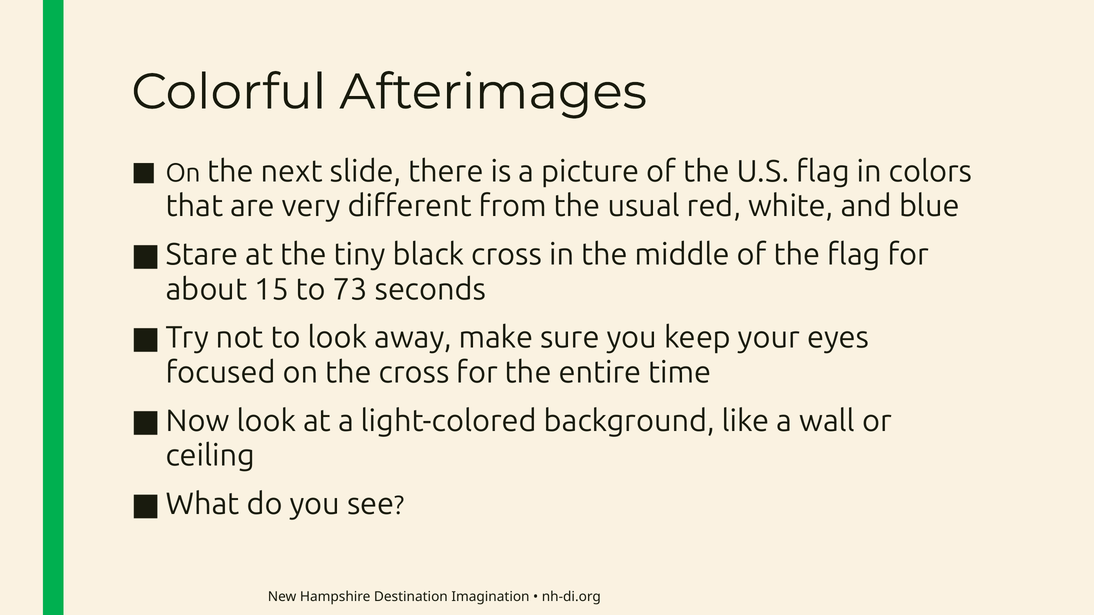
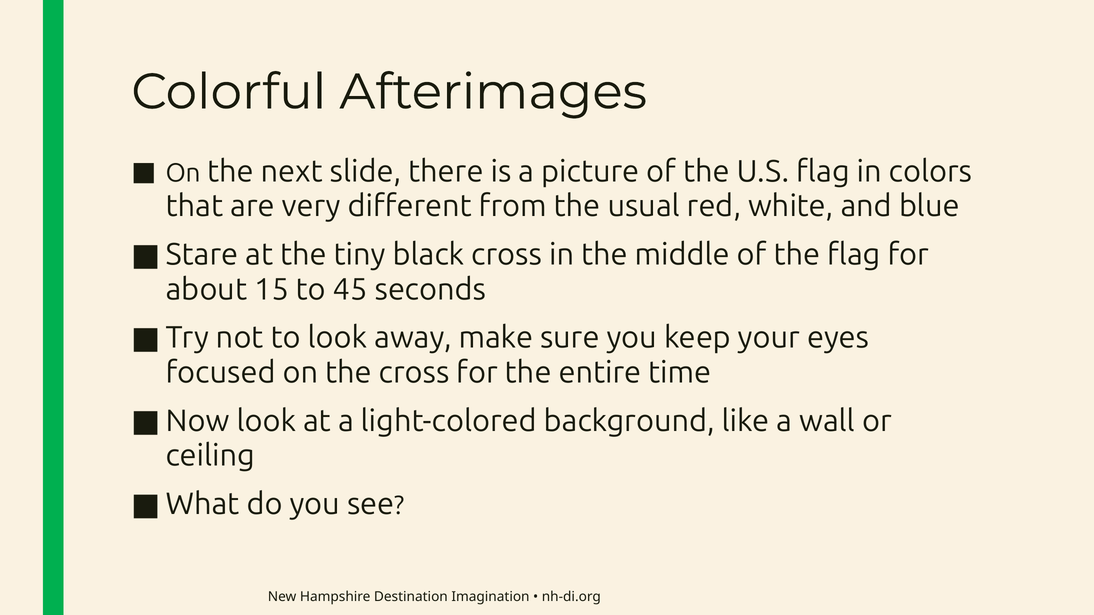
73: 73 -> 45
